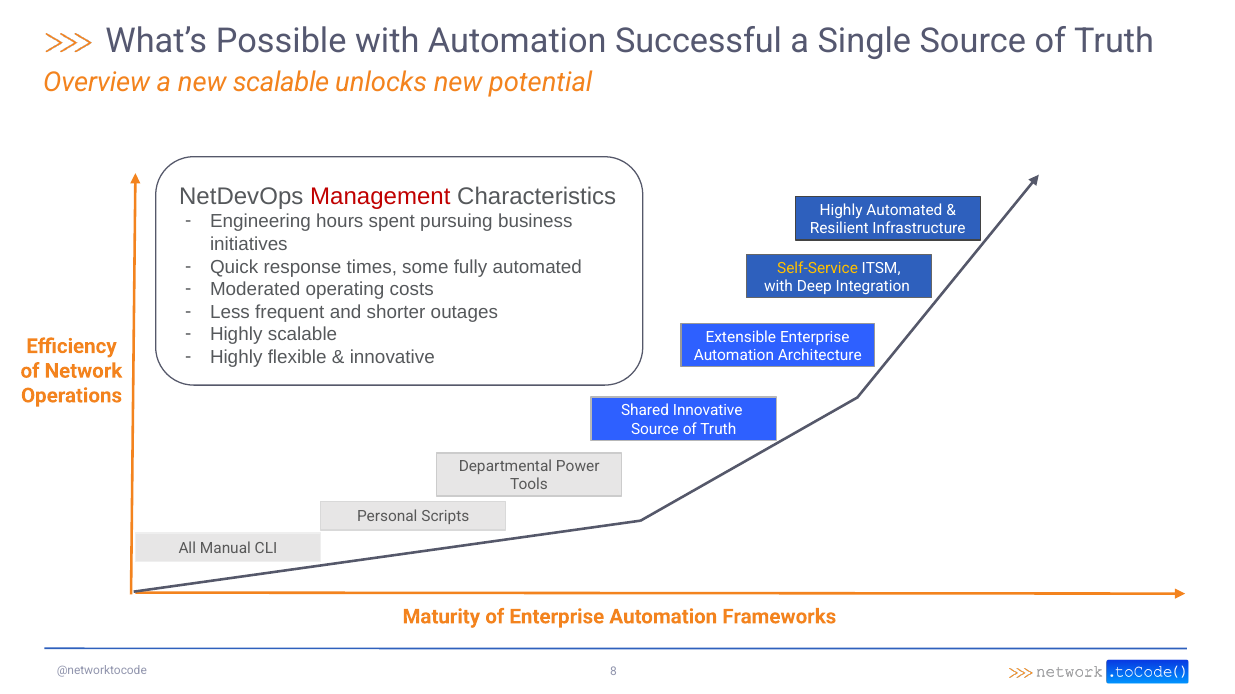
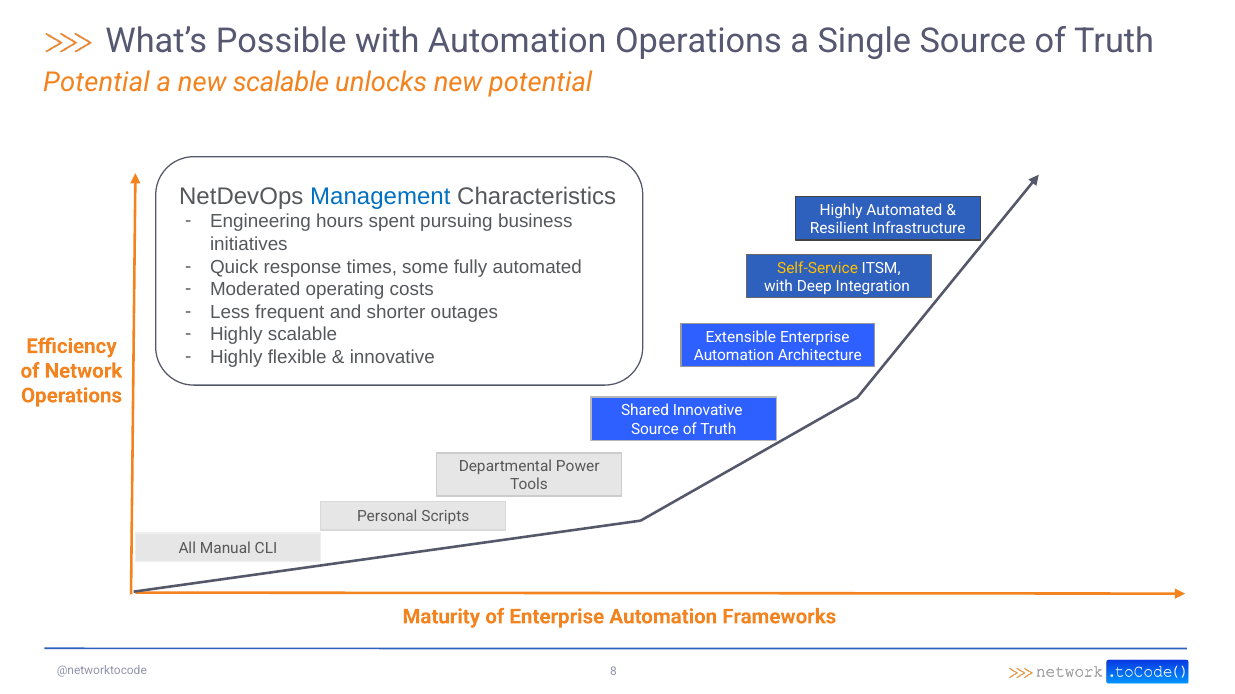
Automation Successful: Successful -> Operations
Overview at (97, 83): Overview -> Potential
Management colour: red -> blue
